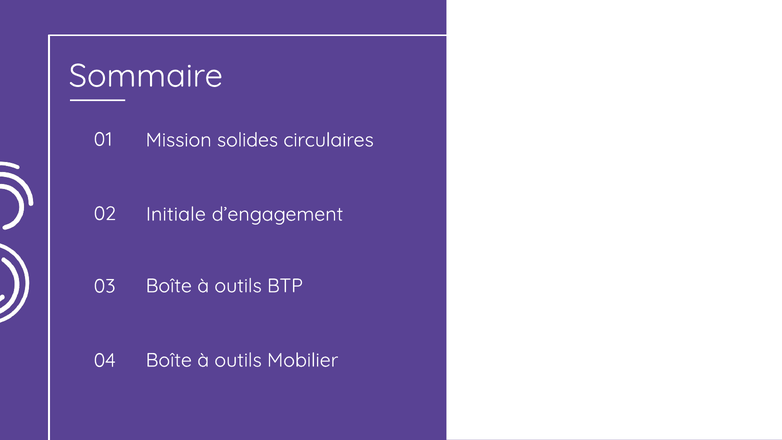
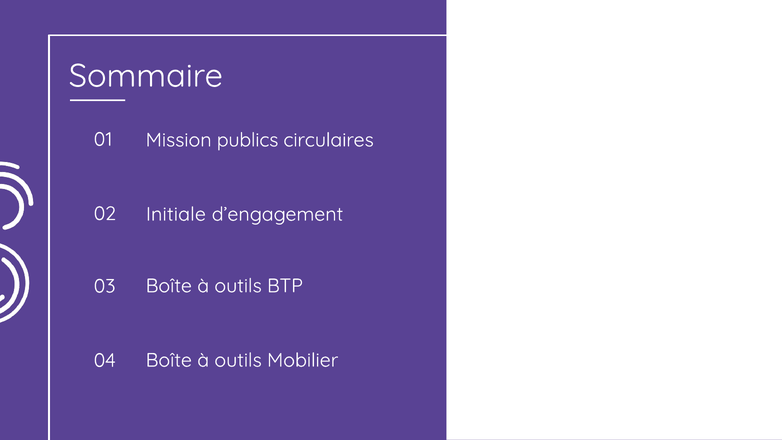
solides: solides -> publics
